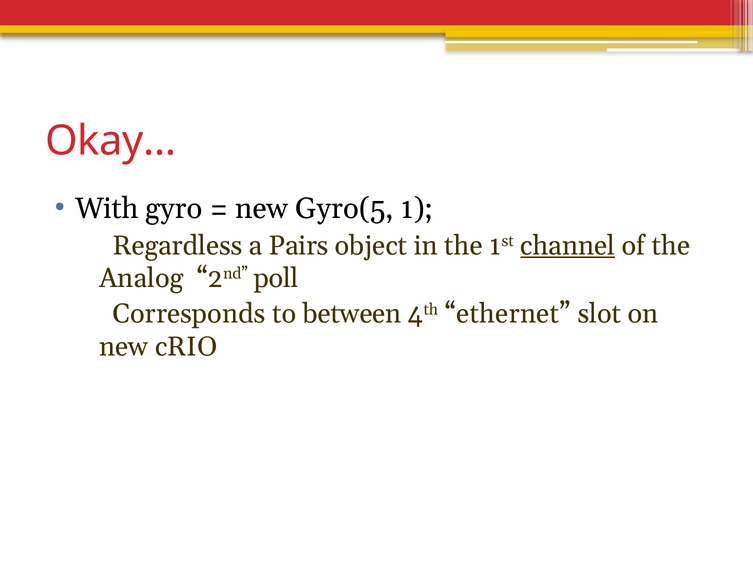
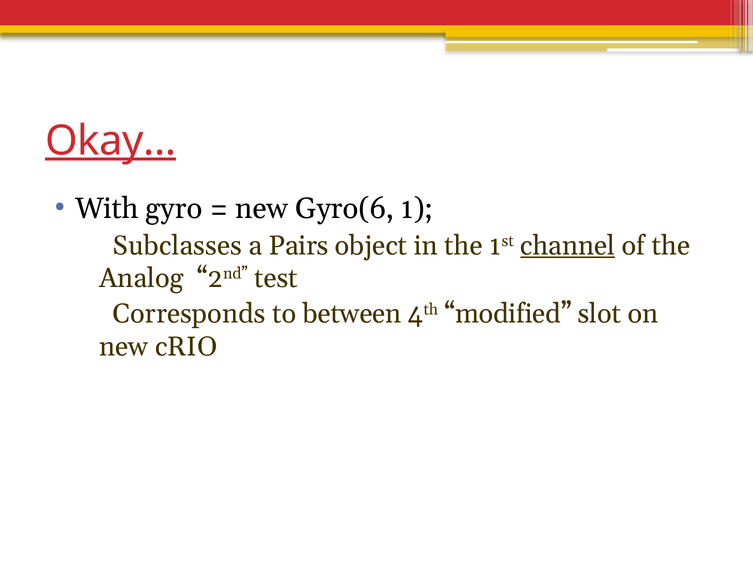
Okay… underline: none -> present
Gyro(5: Gyro(5 -> Gyro(6
Regardless: Regardless -> Subclasses
poll: poll -> test
ethernet: ethernet -> modified
